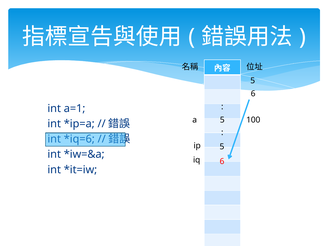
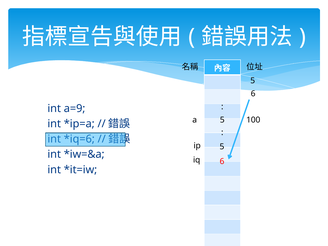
a=1: a=1 -> a=9
